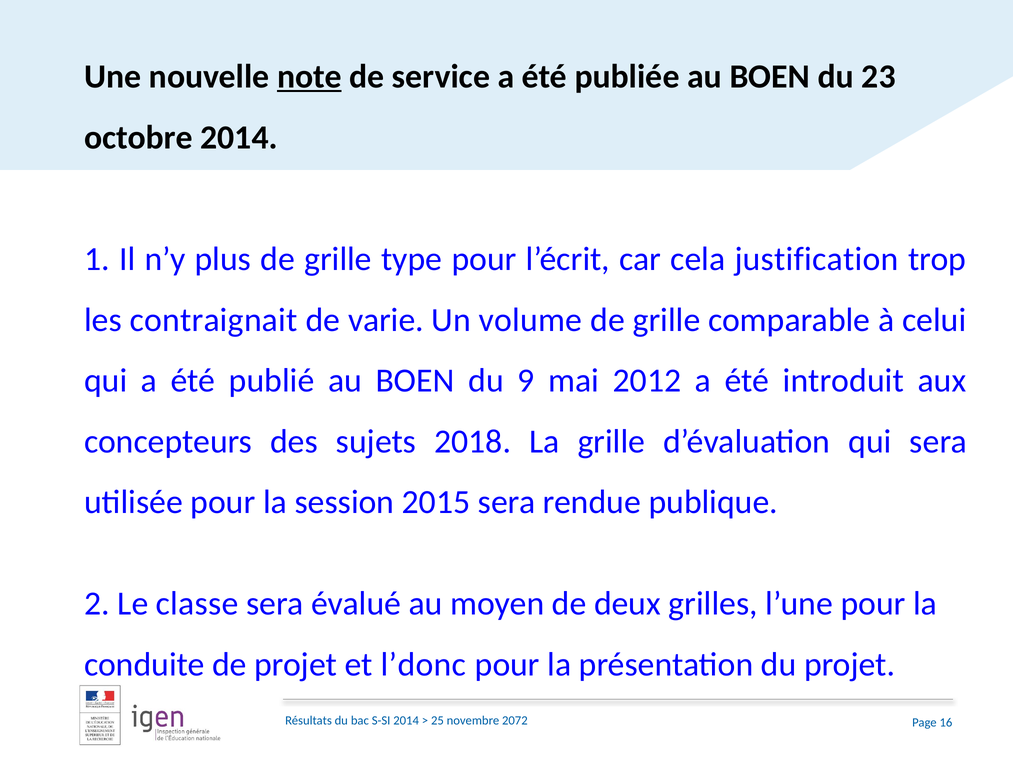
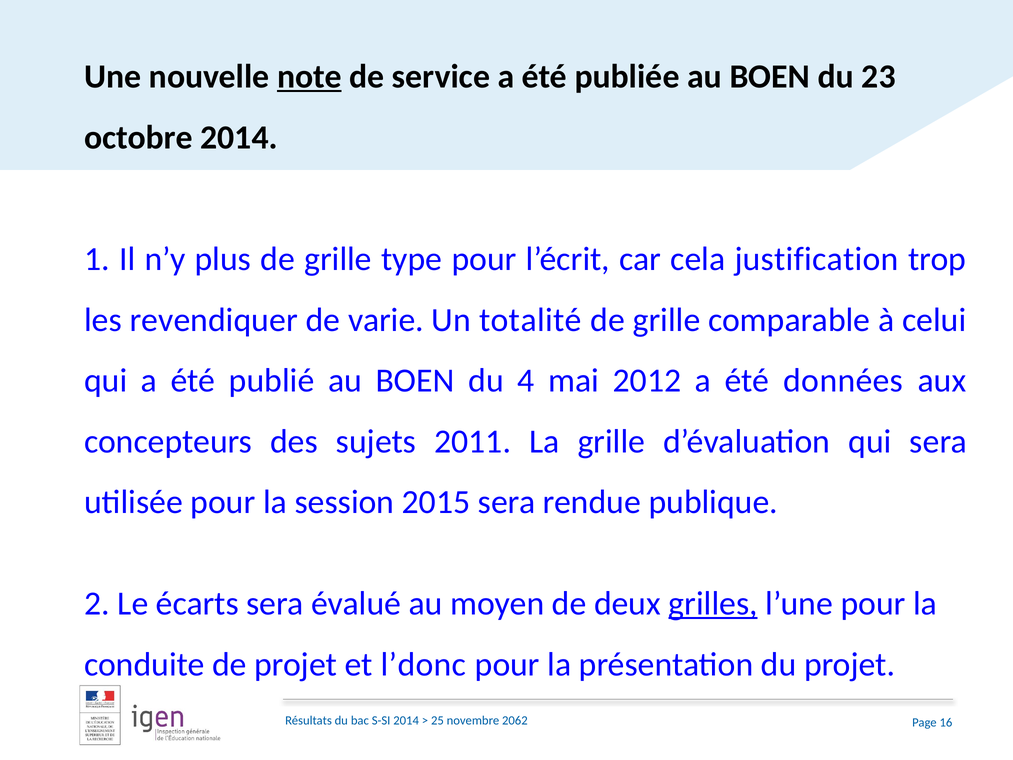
contraignait: contraignait -> revendiquer
volume: volume -> totalité
9: 9 -> 4
introduit: introduit -> données
2018: 2018 -> 2011
classe: classe -> écarts
grilles underline: none -> present
2072: 2072 -> 2062
